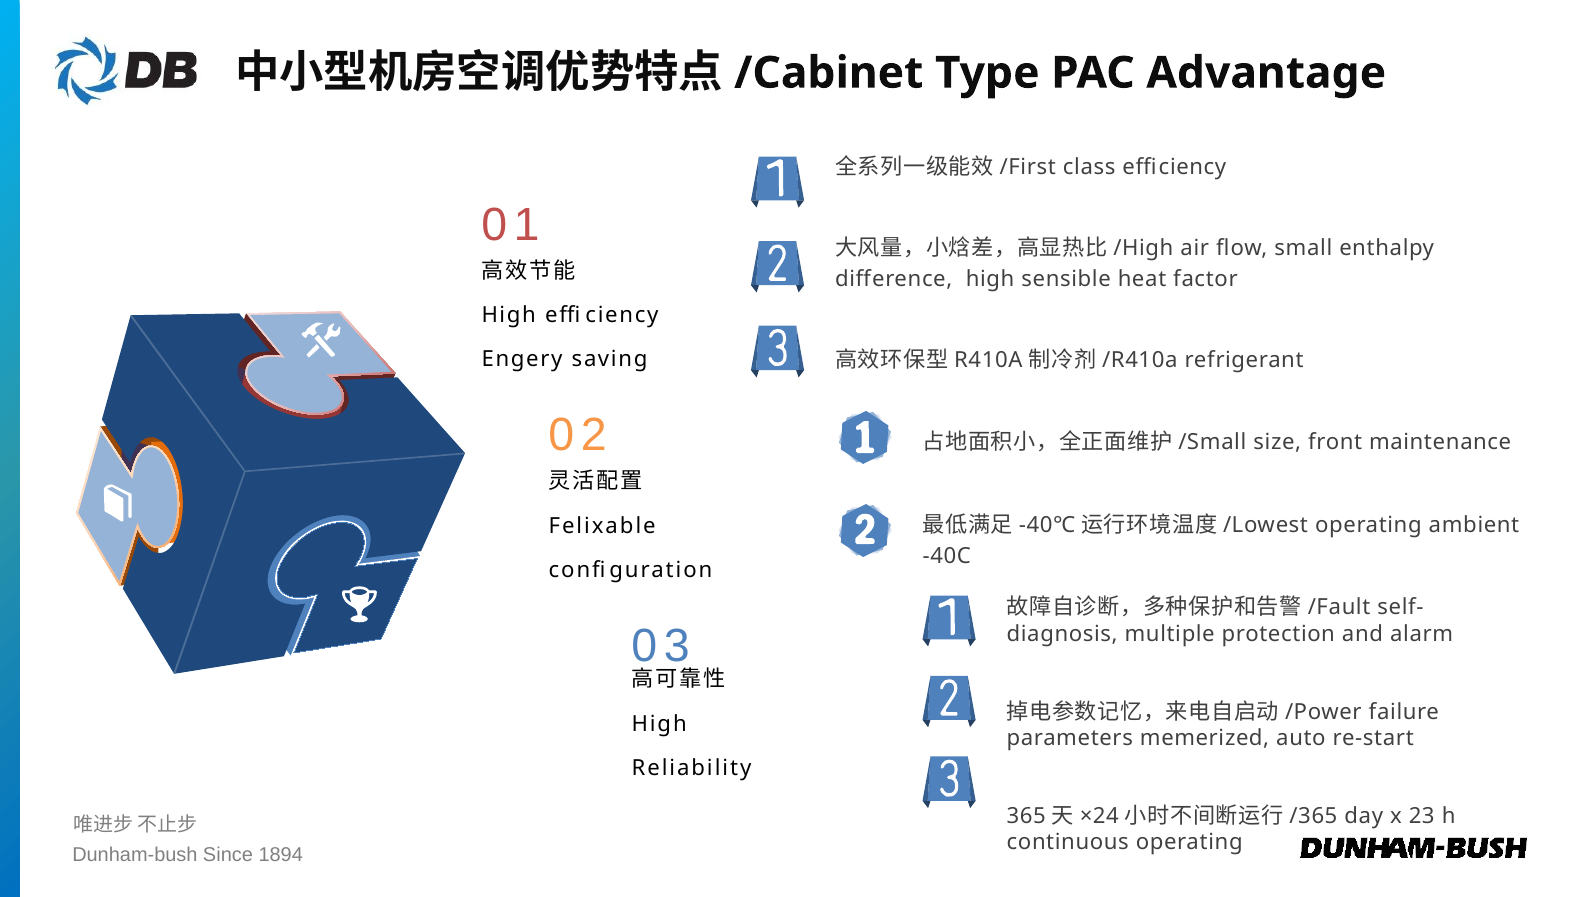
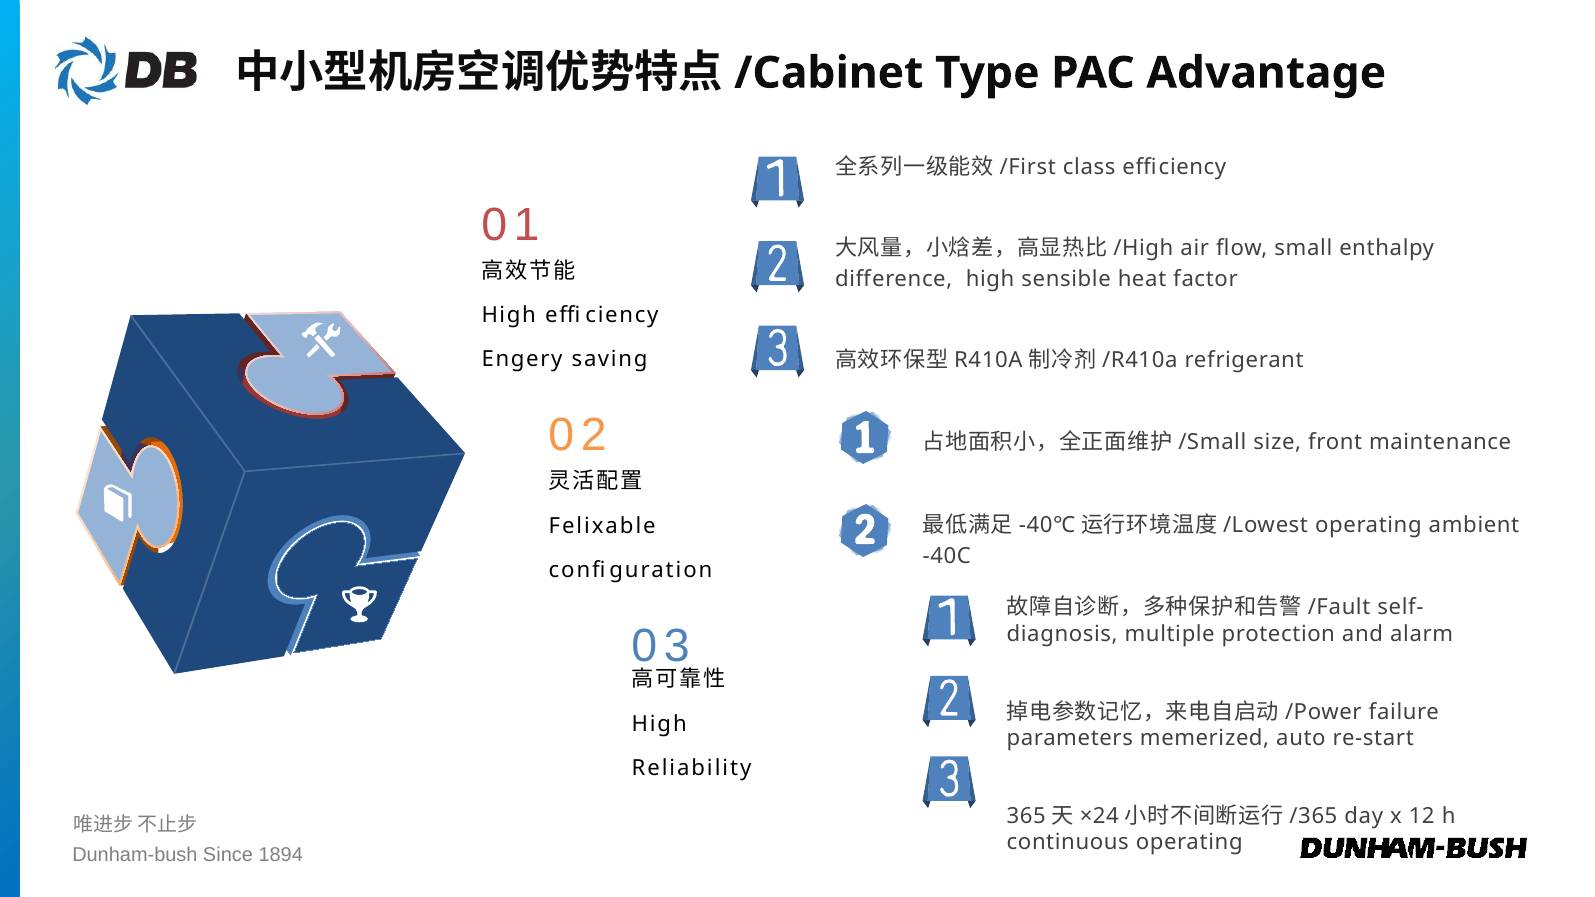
23: 23 -> 12
